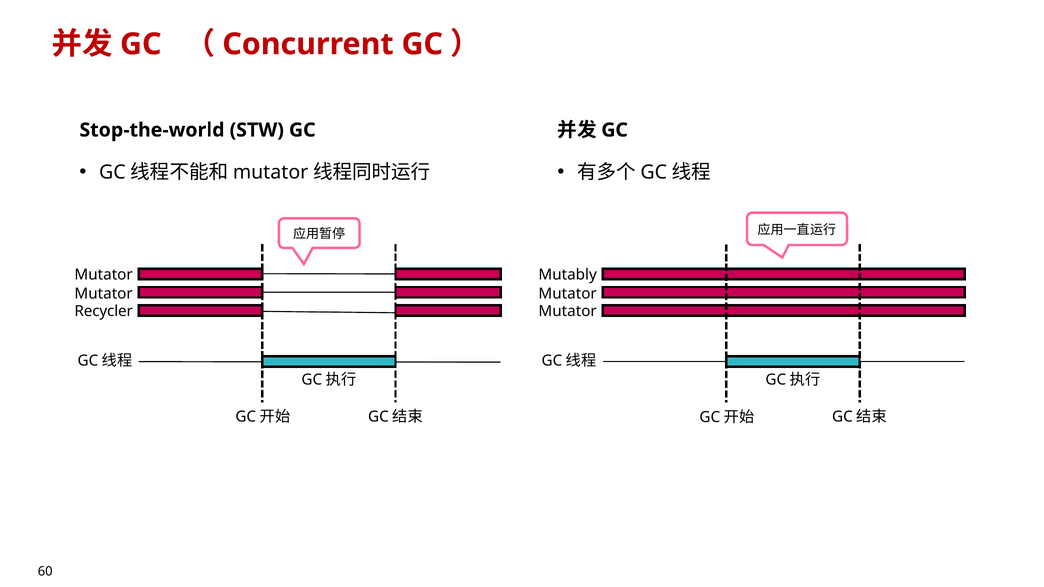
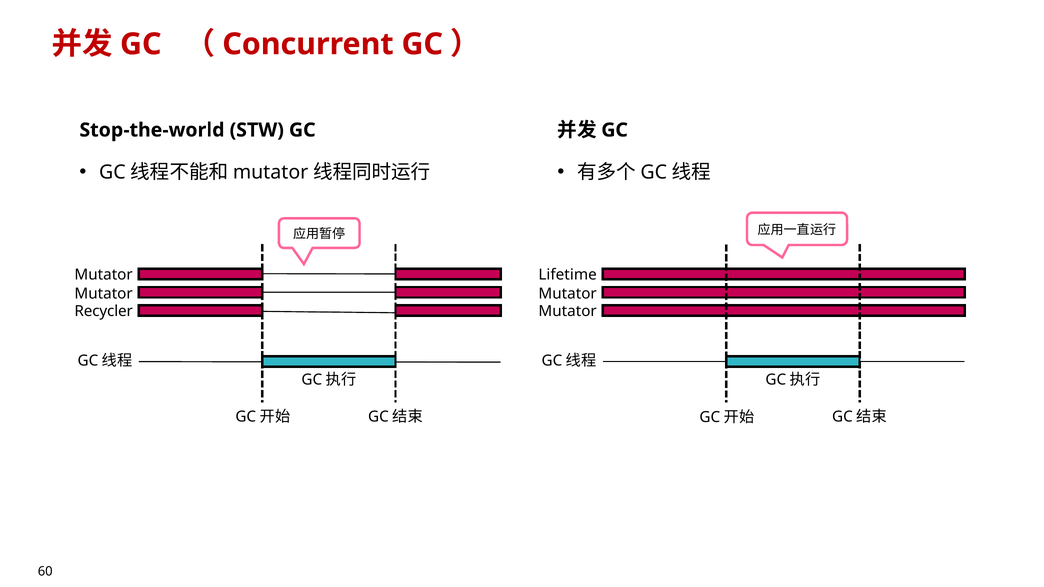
Mutably: Mutably -> Lifetime
